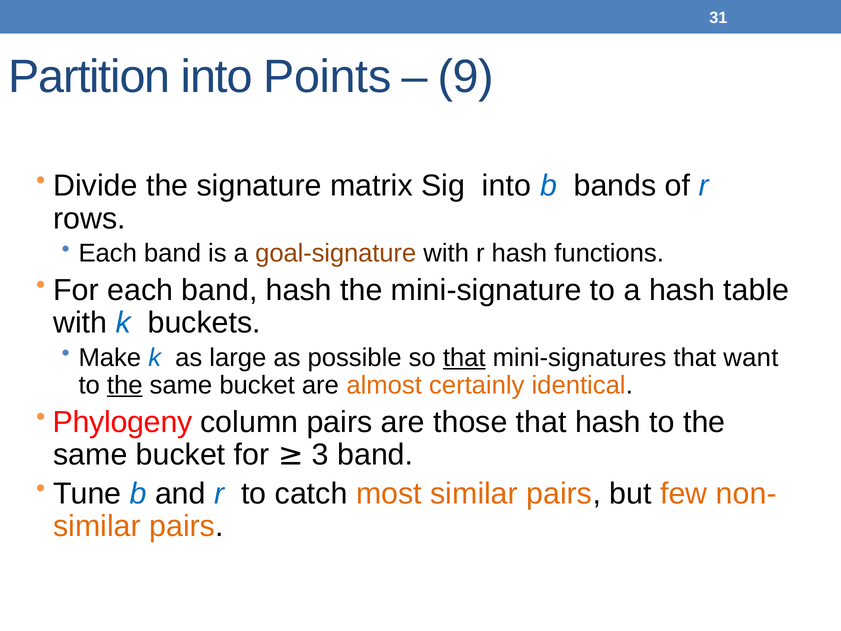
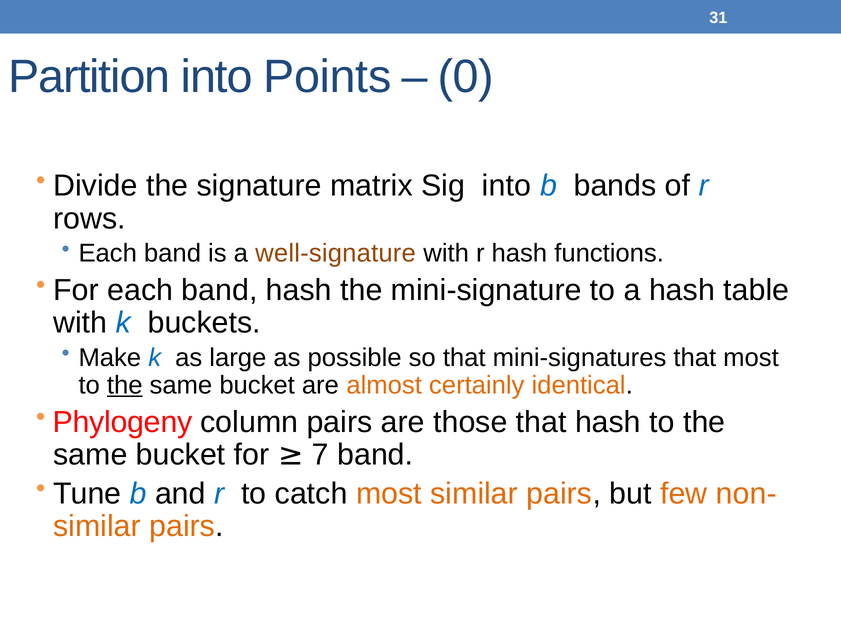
9: 9 -> 0
goal-signature: goal-signature -> well-signature
that at (464, 357) underline: present -> none
that want: want -> most
3: 3 -> 7
